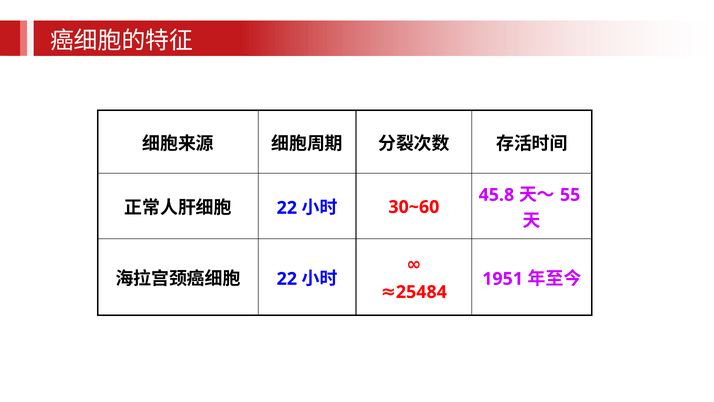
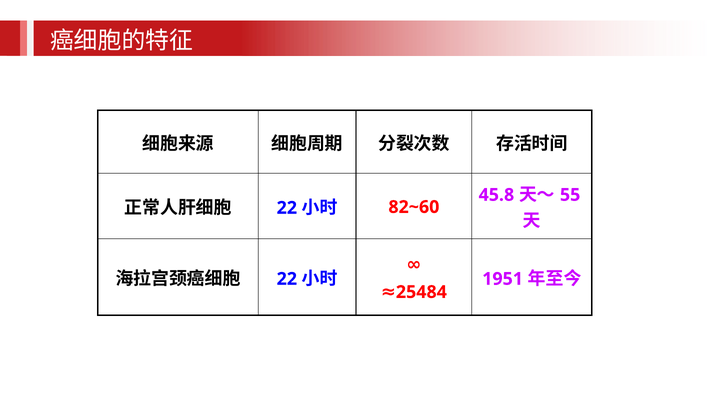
30~60: 30~60 -> 82~60
